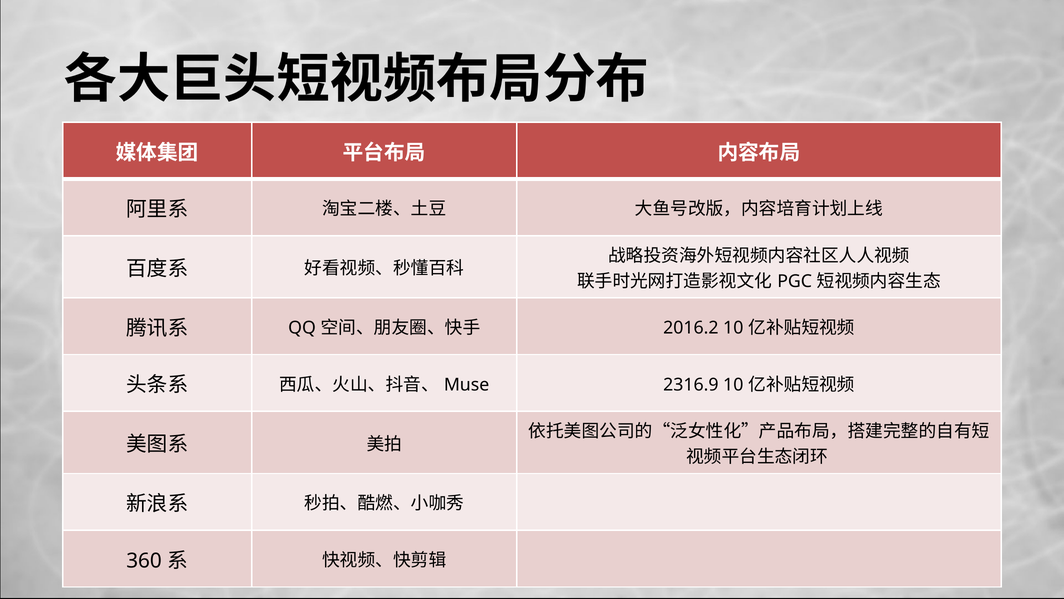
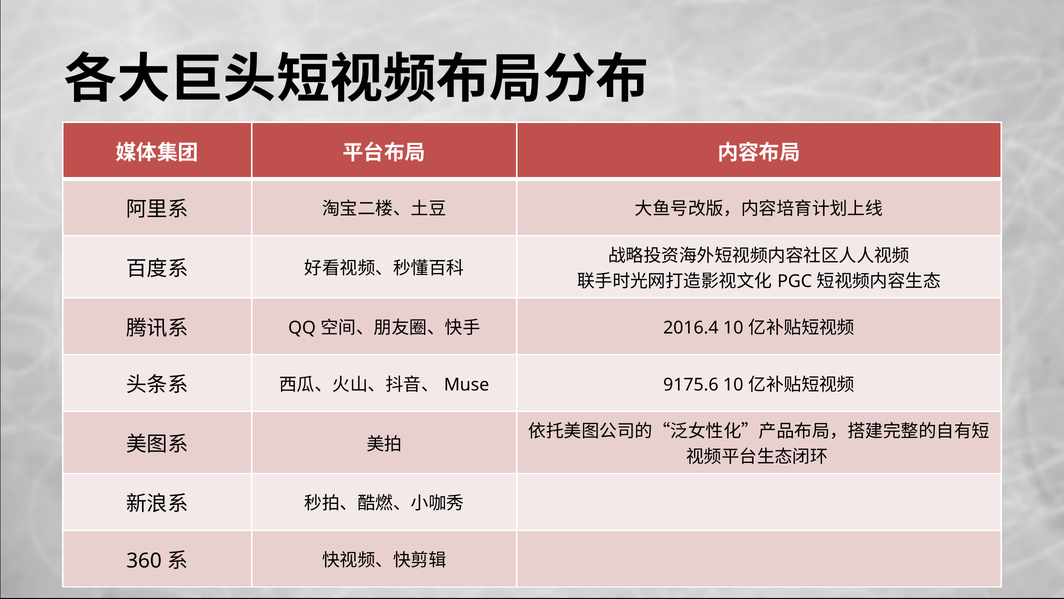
2016.2: 2016.2 -> 2016.4
2316.9: 2316.9 -> 9175.6
